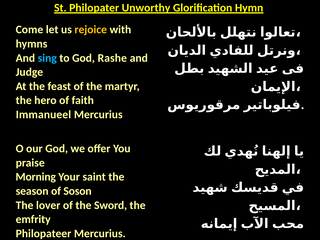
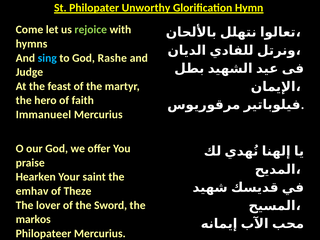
rejoice colour: yellow -> light green
Morning: Morning -> Hearken
season: season -> emhav
Soson: Soson -> Theze
emfrity: emfrity -> markos
